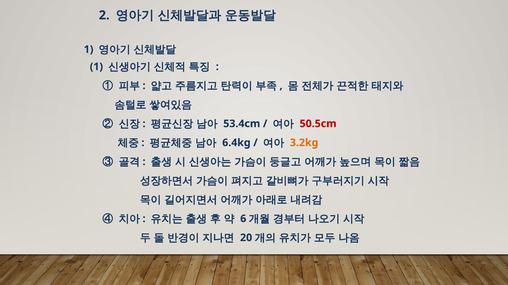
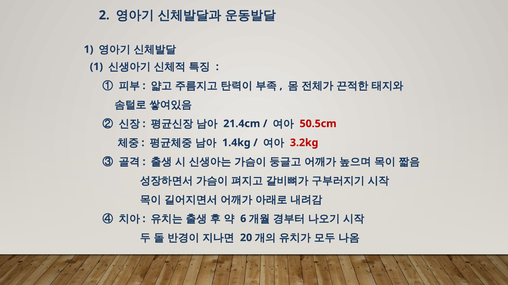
53.4cm: 53.4cm -> 21.4cm
6.4kg: 6.4kg -> 1.4kg
3.2kg colour: orange -> red
